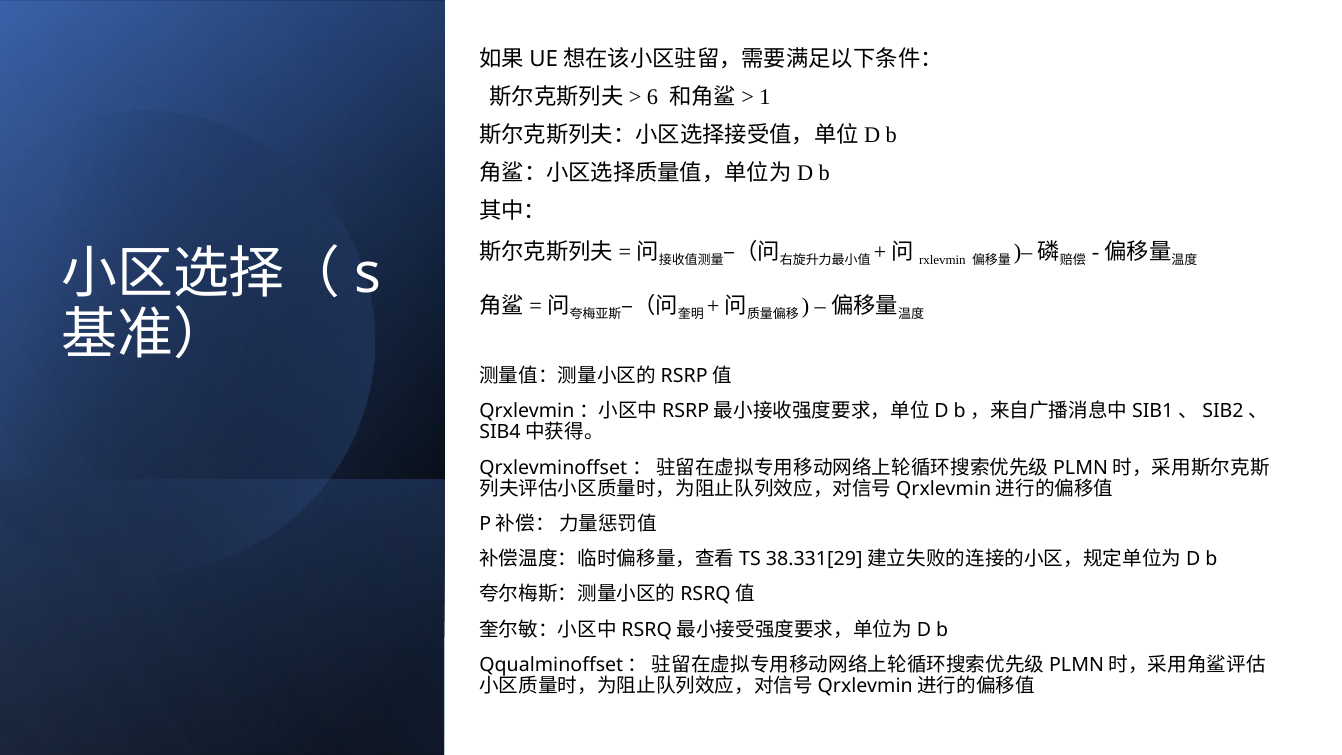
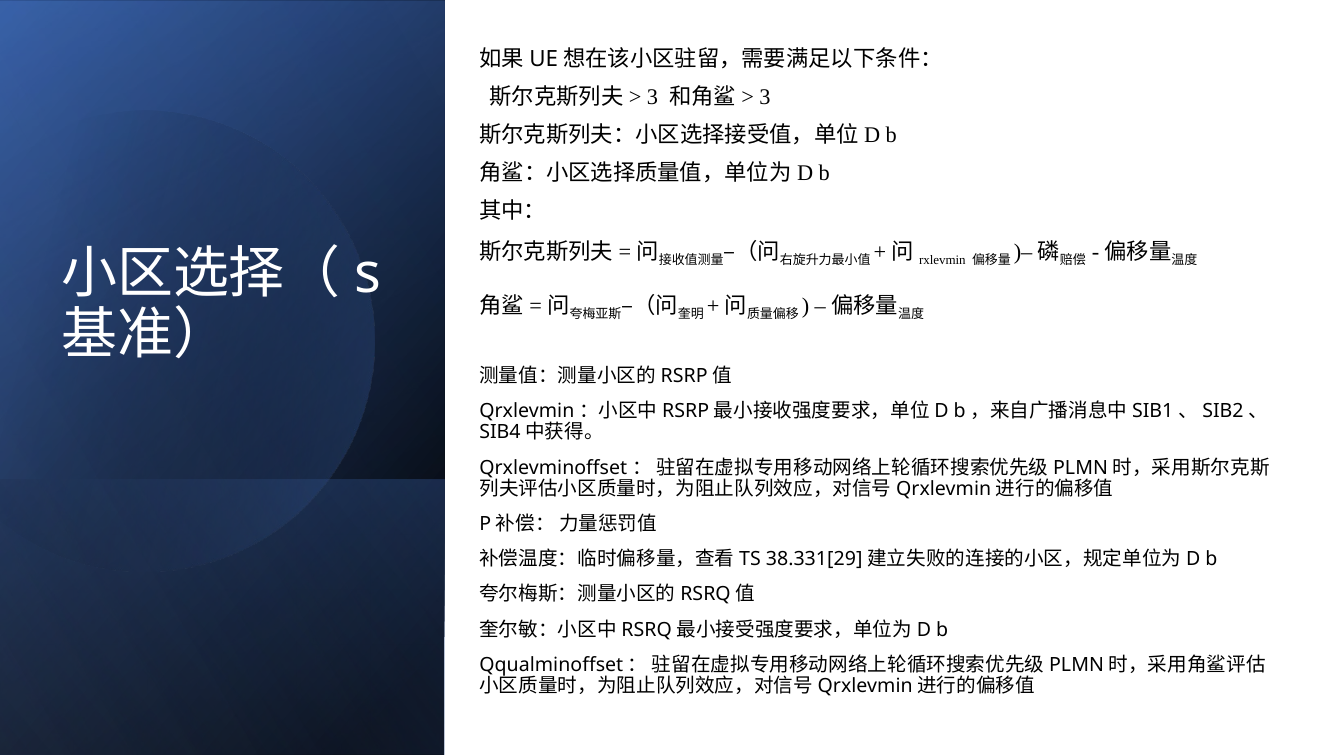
6 at (652, 97): 6 -> 3
1 at (765, 97): 1 -> 3
